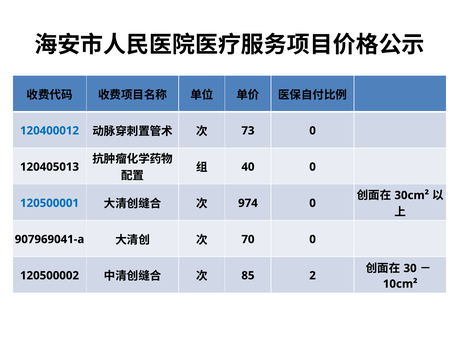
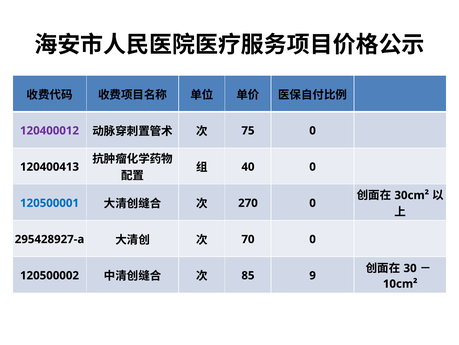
120400012 colour: blue -> purple
73: 73 -> 75
120405013: 120405013 -> 120400413
974: 974 -> 270
907969041-a: 907969041-a -> 295428927-a
2: 2 -> 9
